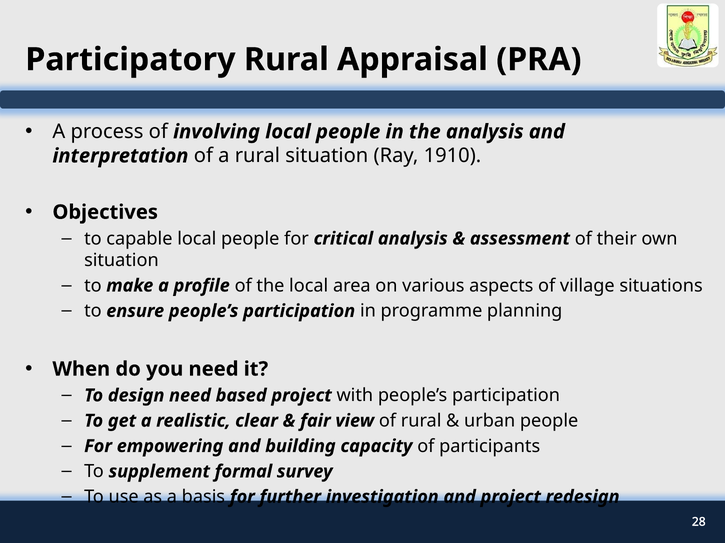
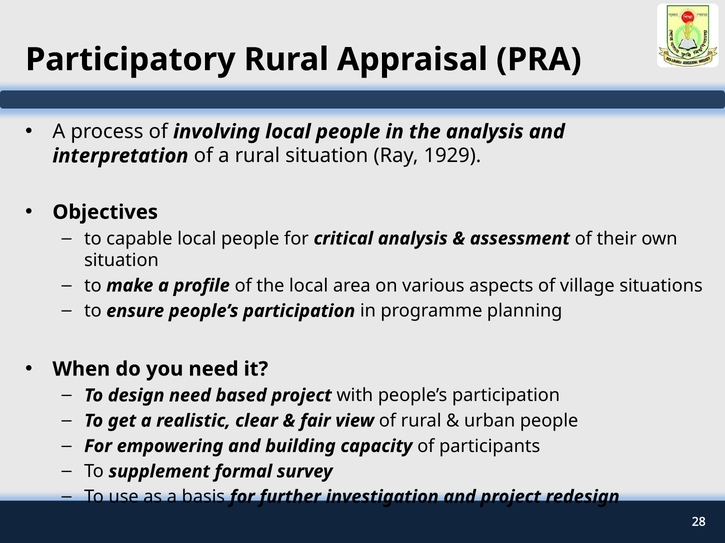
1910: 1910 -> 1929
